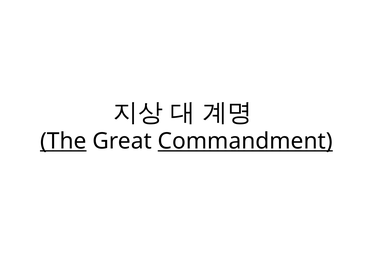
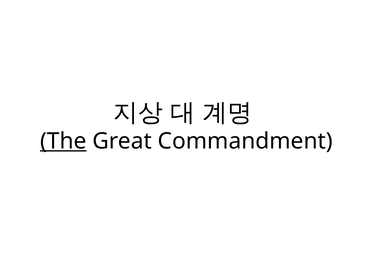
Commandment underline: present -> none
